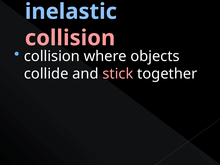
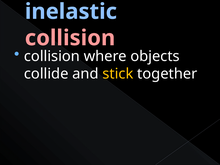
stick colour: pink -> yellow
